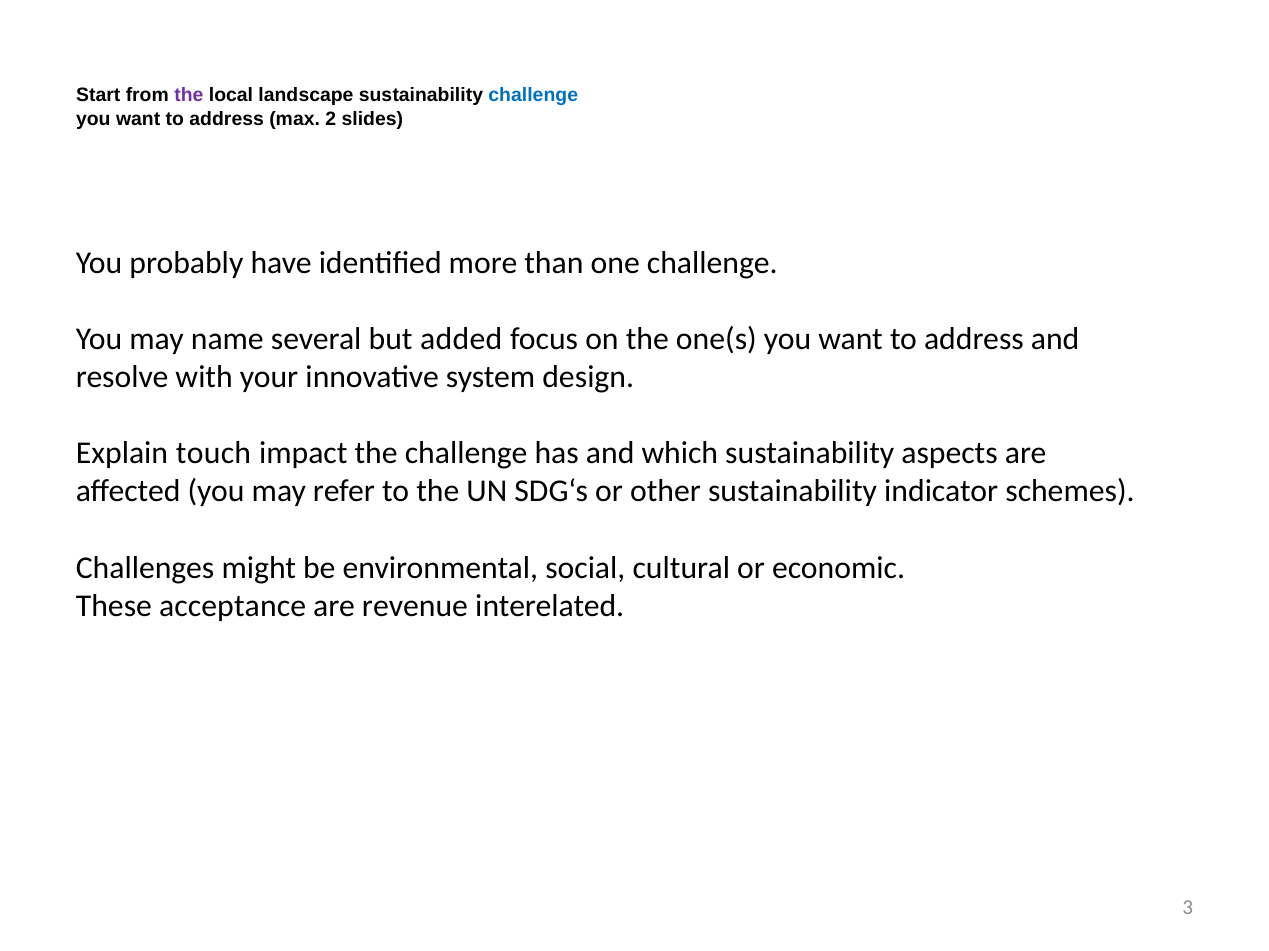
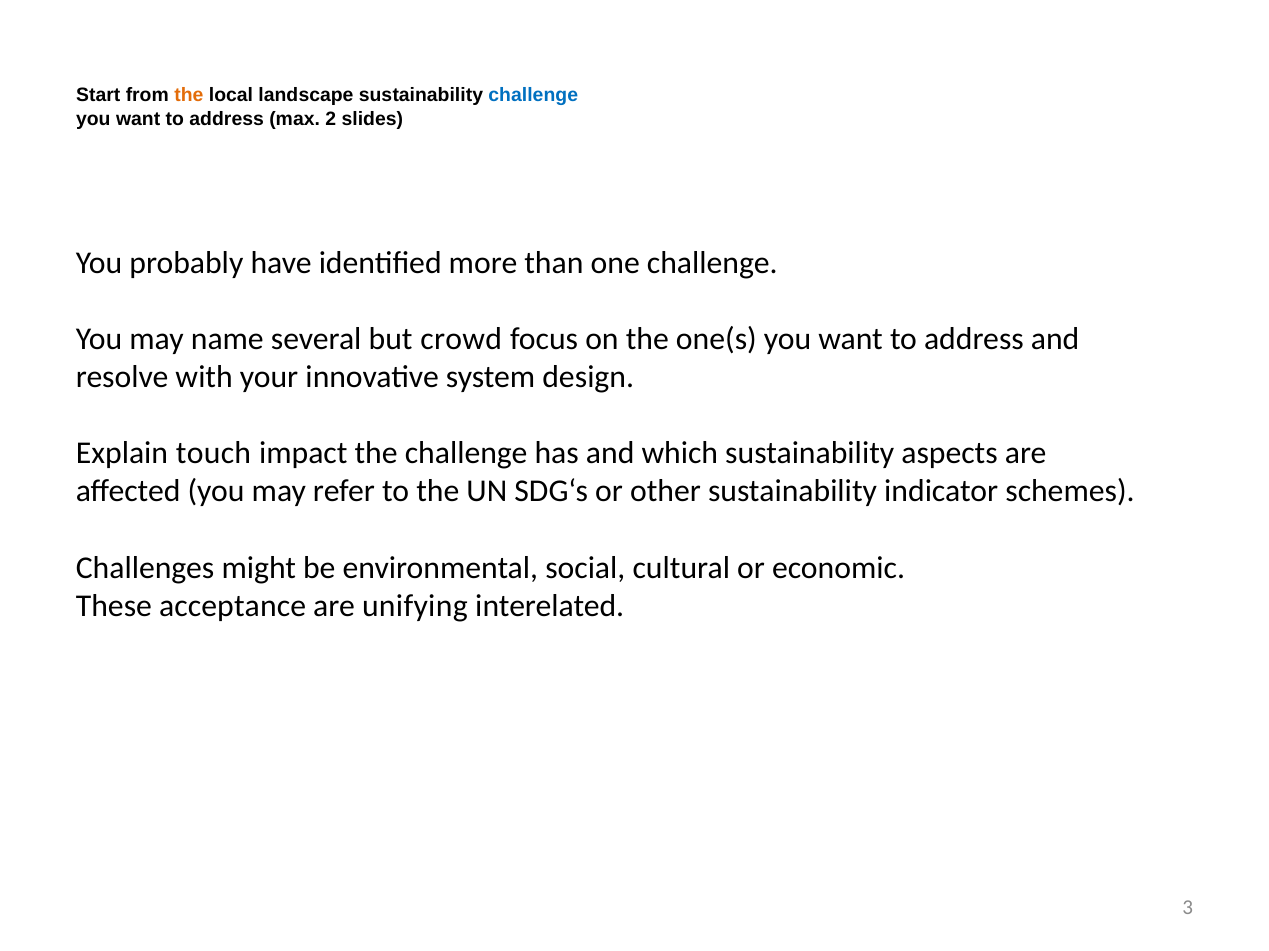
the at (189, 95) colour: purple -> orange
added: added -> crowd
revenue: revenue -> unifying
